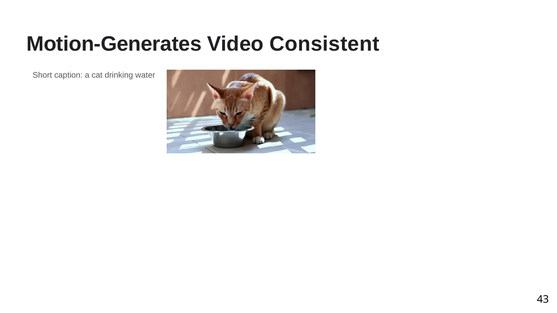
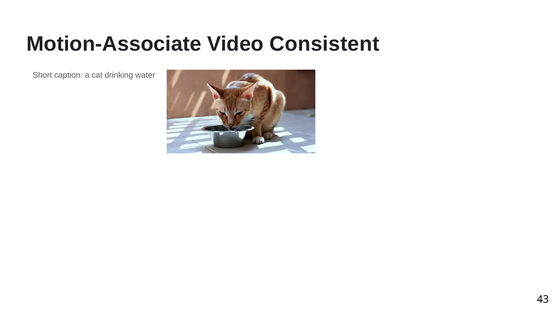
Motion-Generates: Motion-Generates -> Motion-Associate
